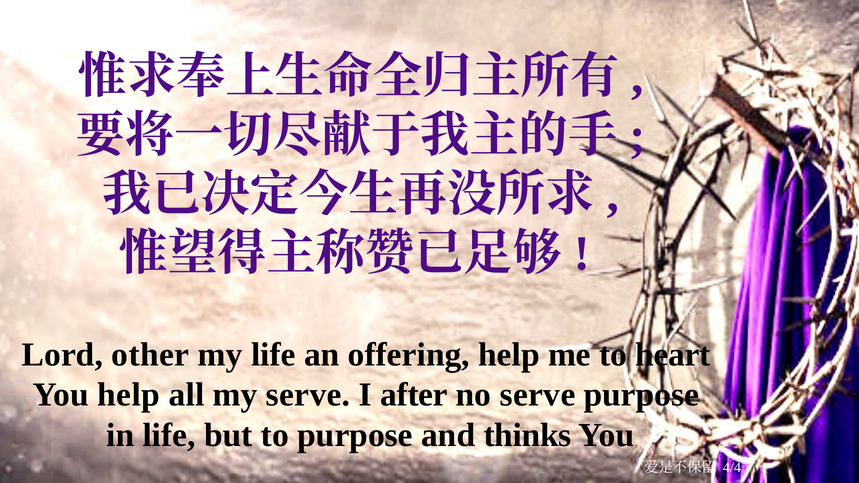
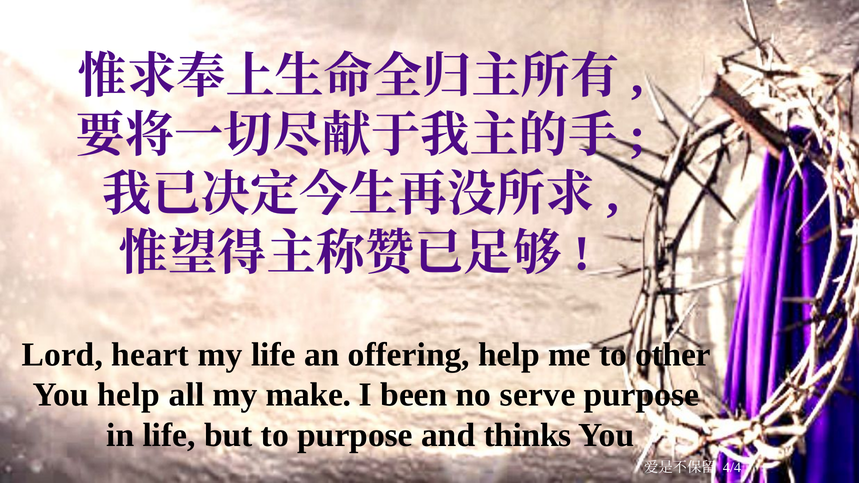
other: other -> heart
heart: heart -> other
my serve: serve -> make
after: after -> been
